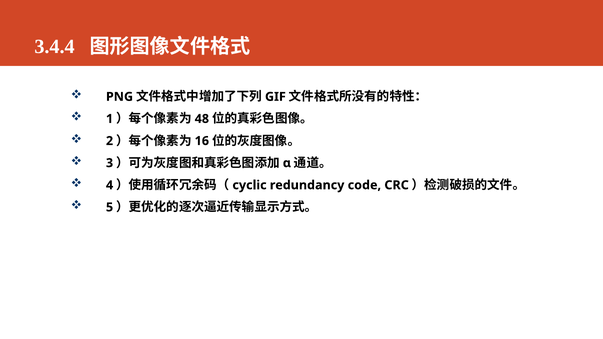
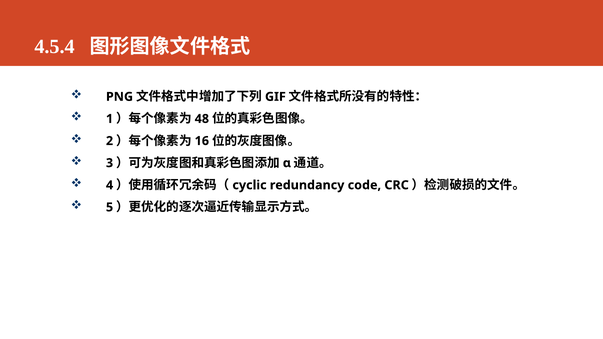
3.4.4: 3.4.4 -> 4.5.4
